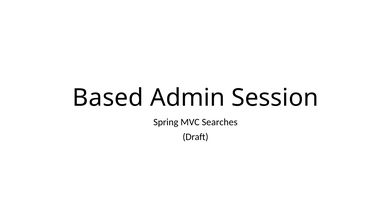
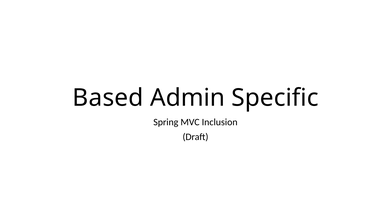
Session: Session -> Specific
Searches: Searches -> Inclusion
